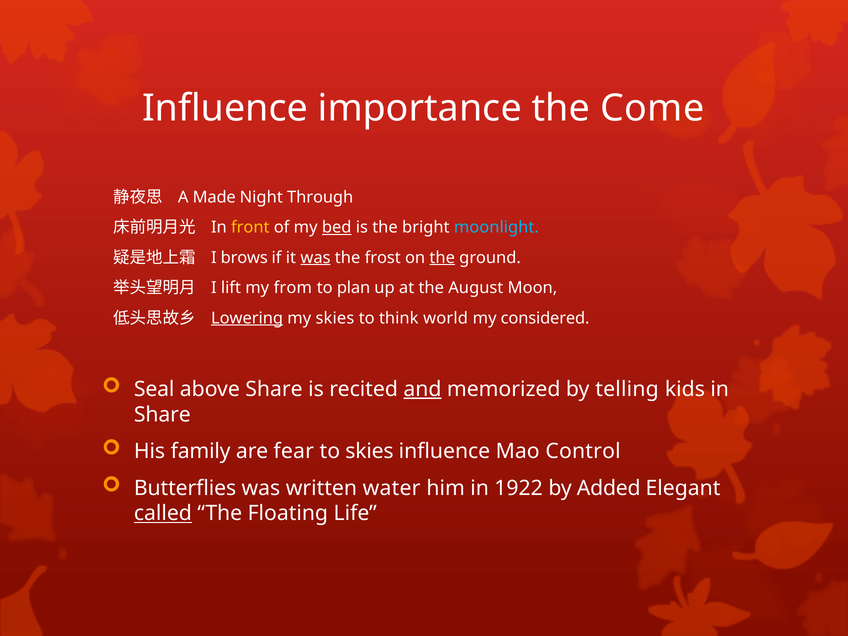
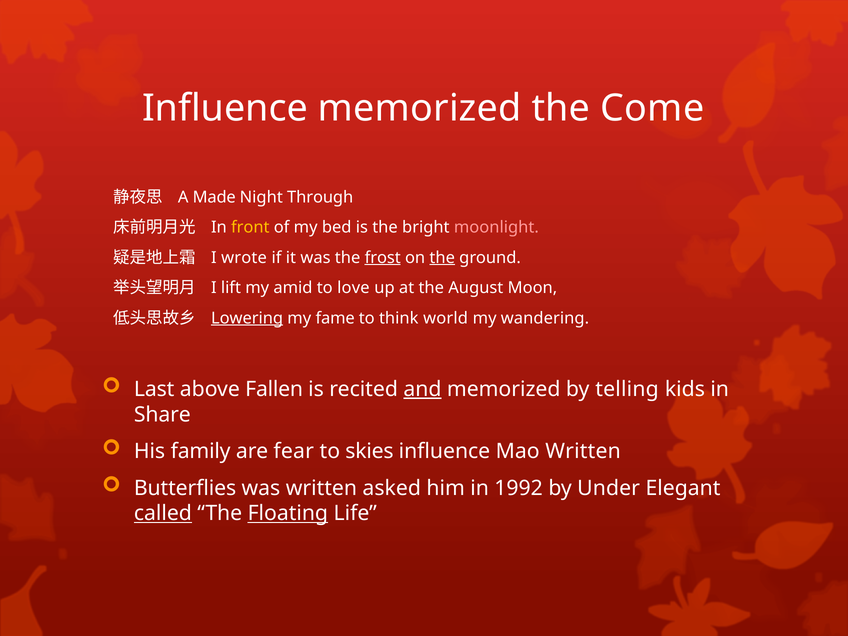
Influence importance: importance -> memorized
bed underline: present -> none
moonlight colour: light blue -> pink
brows: brows -> wrote
was at (316, 258) underline: present -> none
frost underline: none -> present
from: from -> amid
plan: plan -> love
my skies: skies -> fame
considered: considered -> wandering
Seal: Seal -> Last
above Share: Share -> Fallen
Mao Control: Control -> Written
water: water -> asked
1922: 1922 -> 1992
Added: Added -> Under
Floating underline: none -> present
